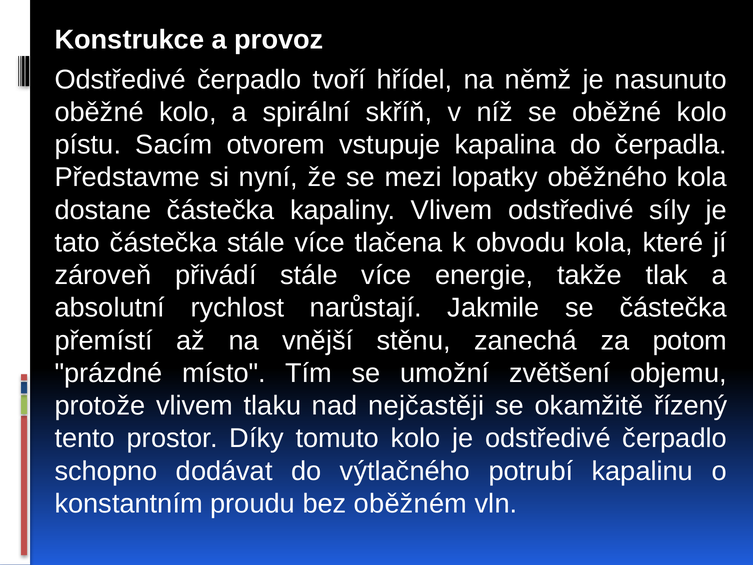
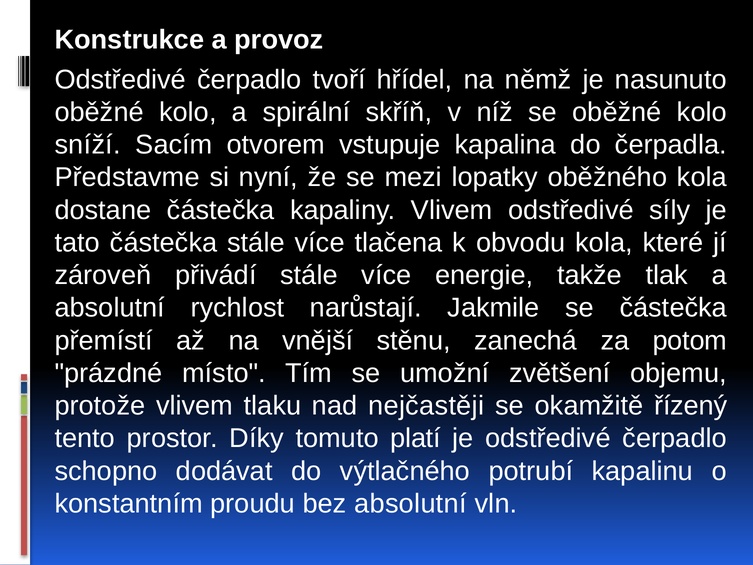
pístu: pístu -> sníží
tomuto kolo: kolo -> platí
bez oběžném: oběžném -> absolutní
